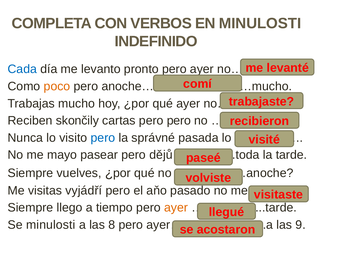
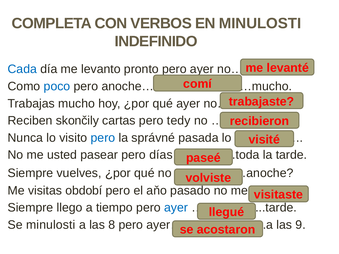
poco colour: orange -> blue
pero pero: pero -> tedy
mayo: mayo -> usted
dějů: dějů -> días
vyjádří: vyjádří -> období
ayer at (176, 208) colour: orange -> blue
